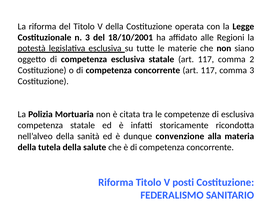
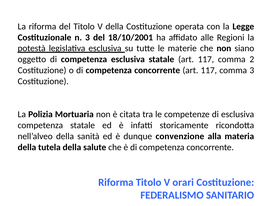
posti: posti -> orari
